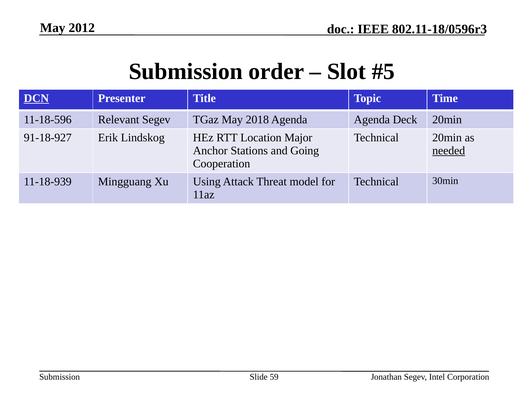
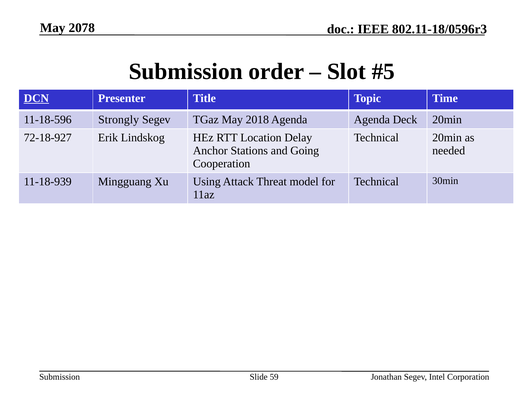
2012: 2012 -> 2078
Relevant: Relevant -> Strongly
91-18-927: 91-18-927 -> 72-18-927
Major: Major -> Delay
needed underline: present -> none
